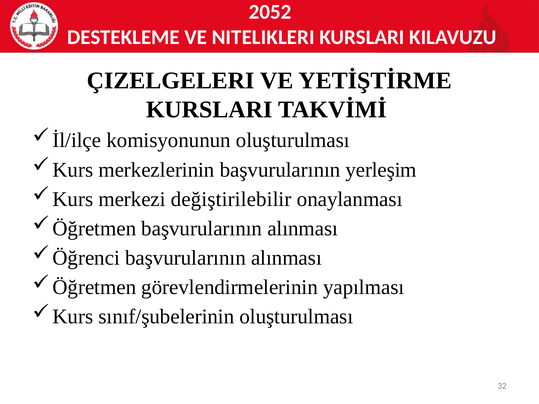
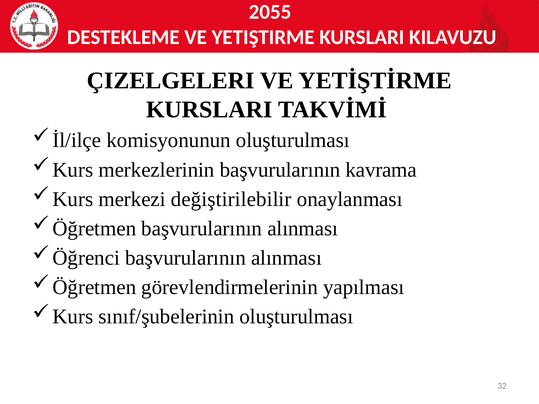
2052: 2052 -> 2055
NITELIKLERI: NITELIKLERI -> YETIŞTIRME
yerleşim: yerleşim -> kavrama
